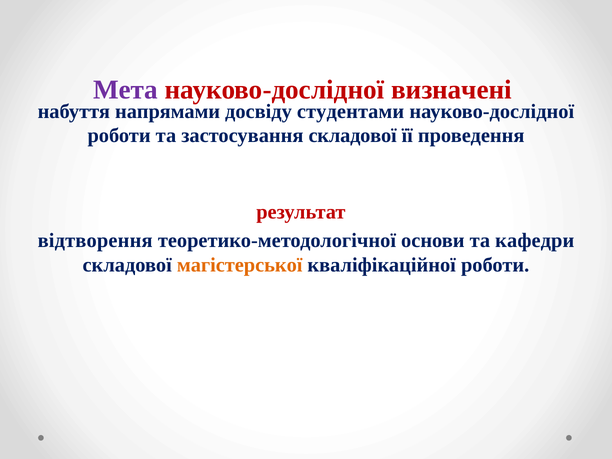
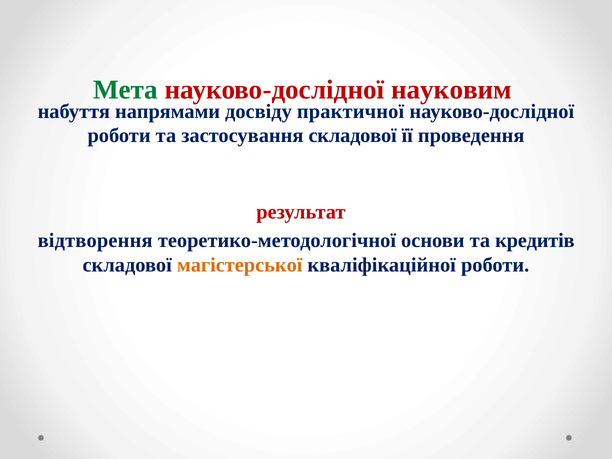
Мета colour: purple -> green
визначені: визначені -> науковим
студентами: студентами -> практичної
кафедри: кафедри -> кредитів
